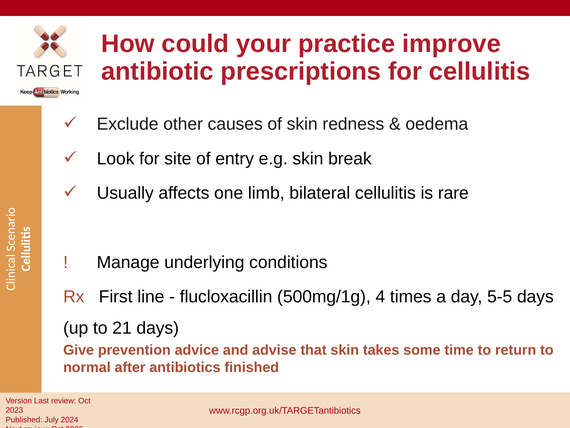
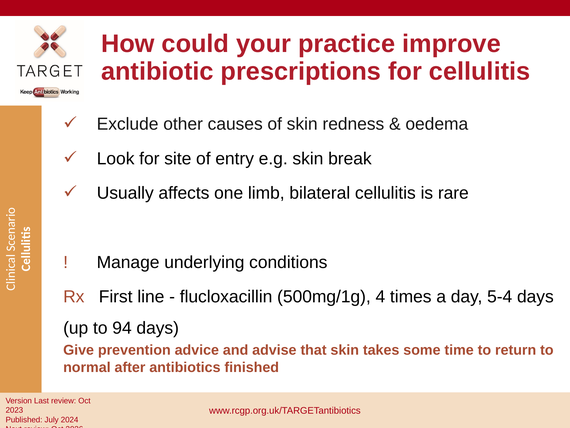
5-5: 5-5 -> 5-4
21: 21 -> 94
